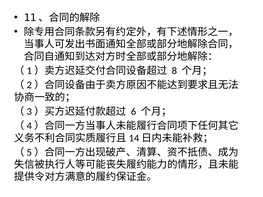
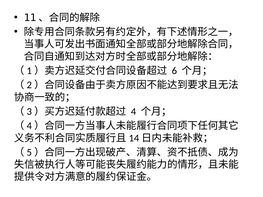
8: 8 -> 6
6: 6 -> 4
